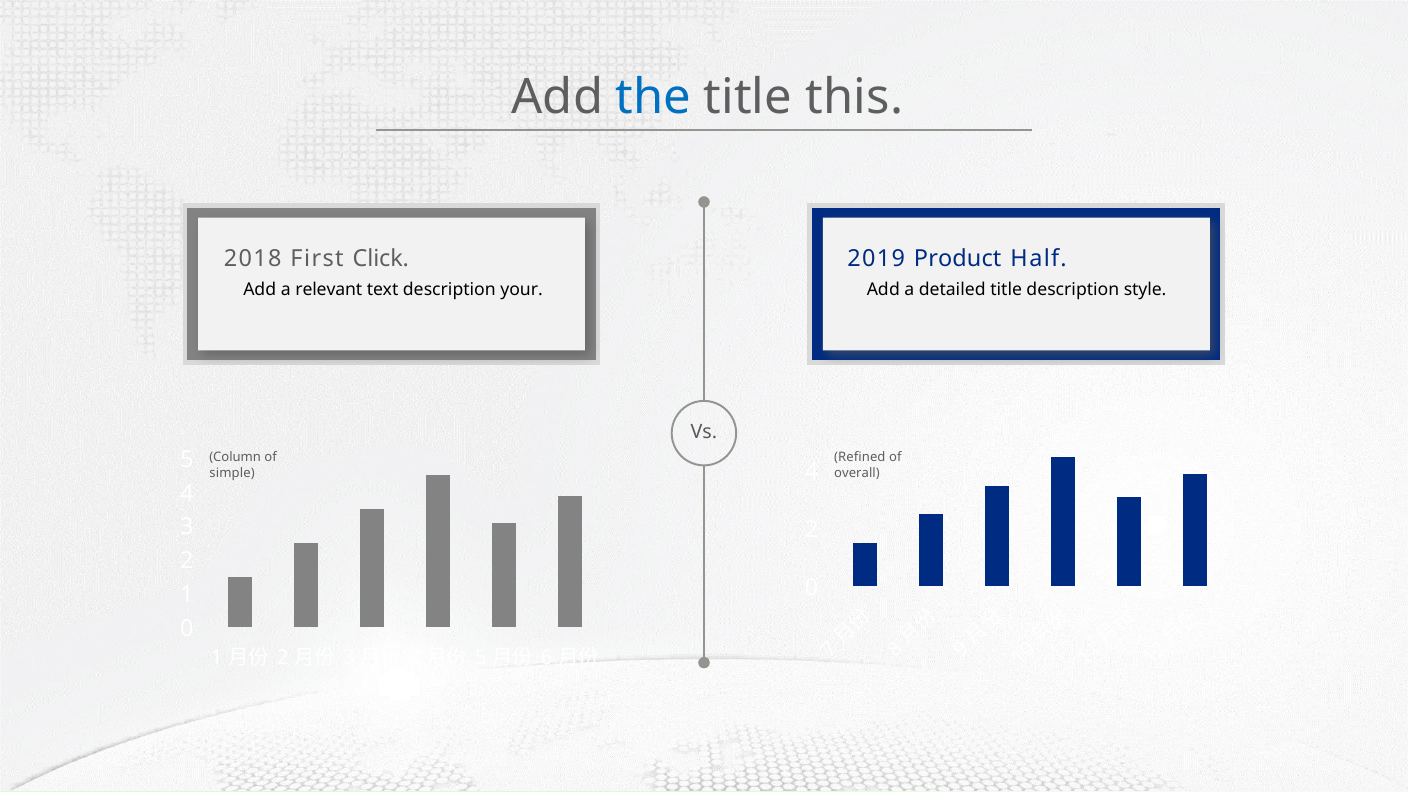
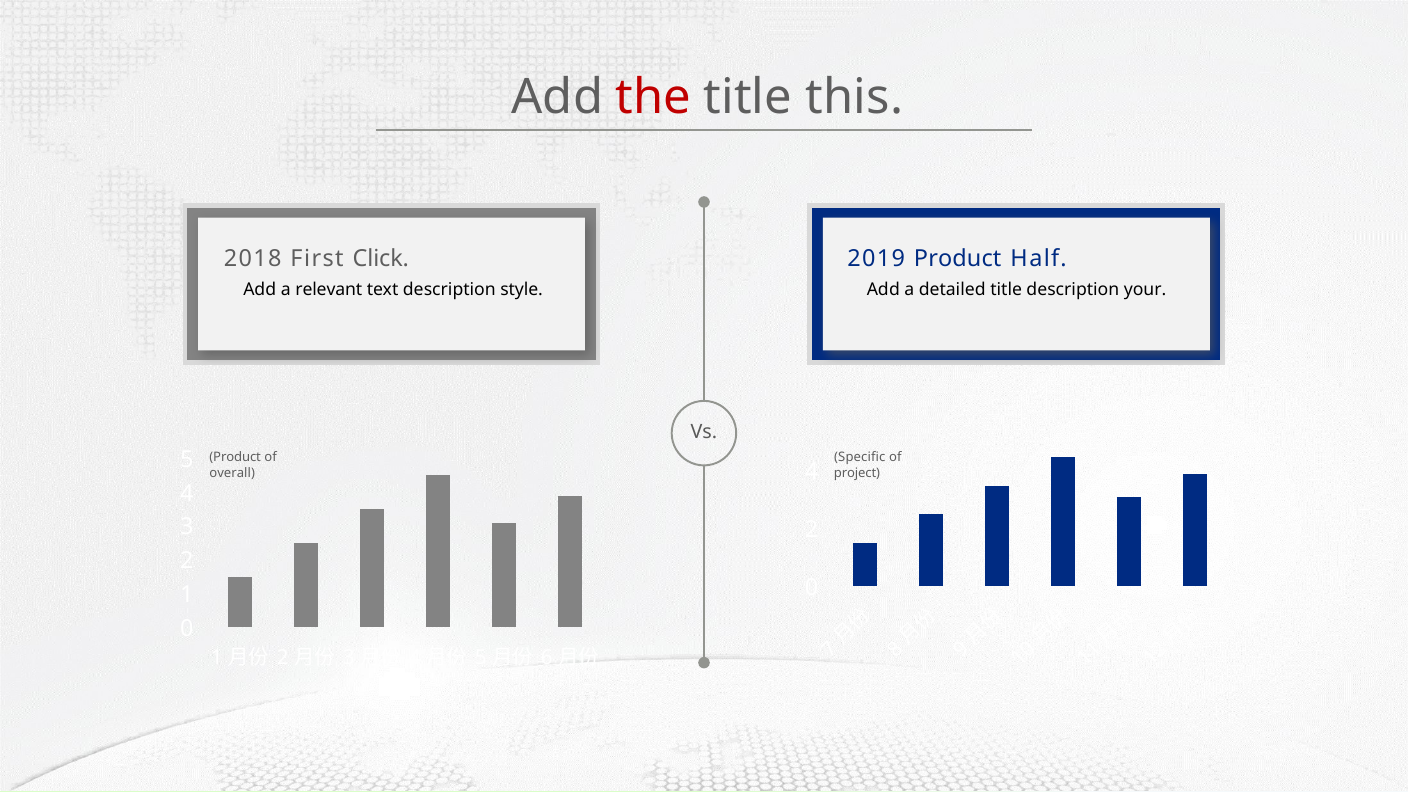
the colour: blue -> red
your: your -> style
style: style -> your
Column at (235, 457): Column -> Product
Refined: Refined -> Specific
simple: simple -> overall
overall: overall -> project
